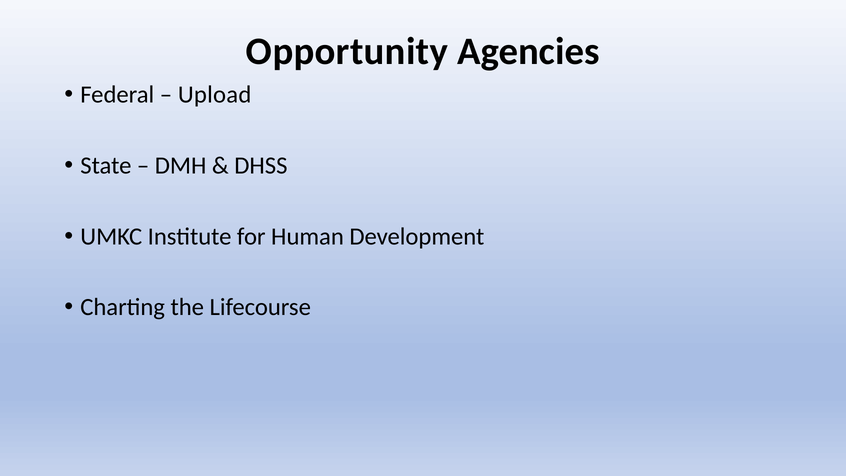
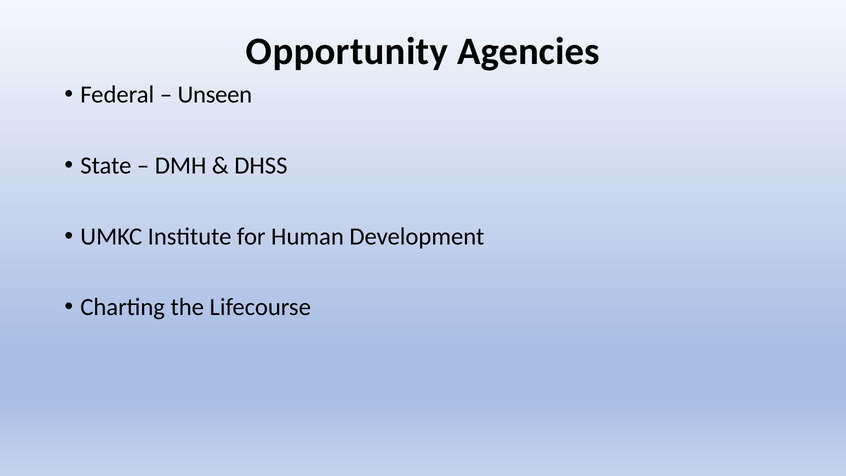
Upload: Upload -> Unseen
